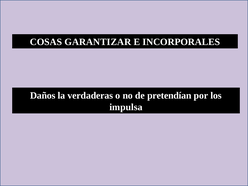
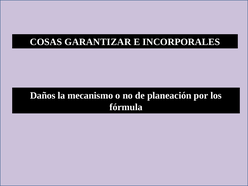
verdaderas: verdaderas -> mecanismo
pretendían: pretendían -> planeación
impulsa: impulsa -> fórmula
